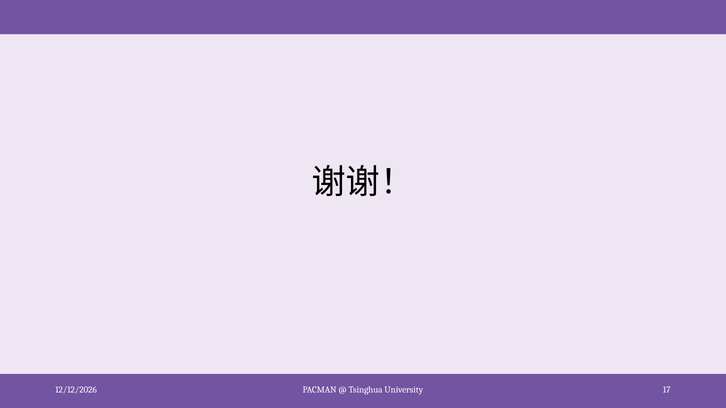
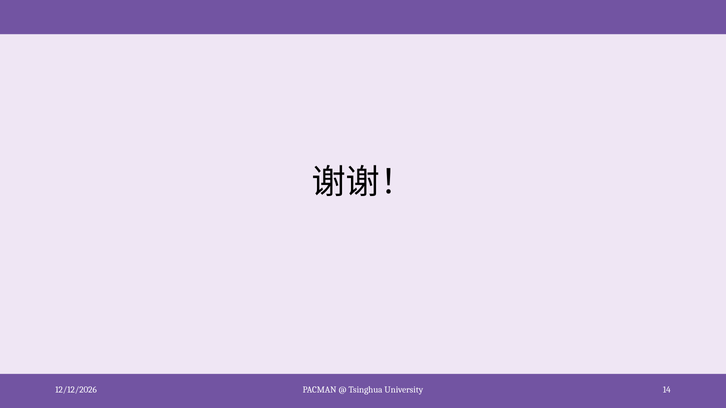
17: 17 -> 14
